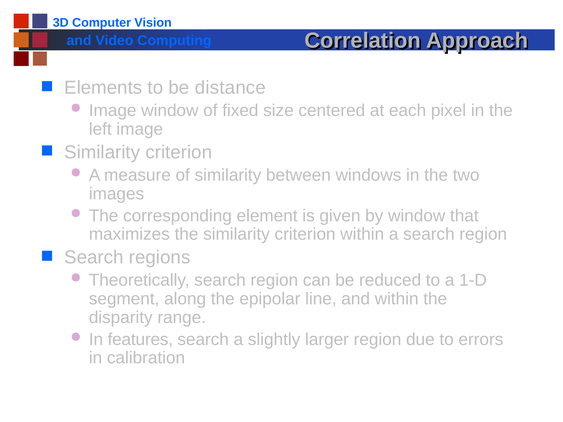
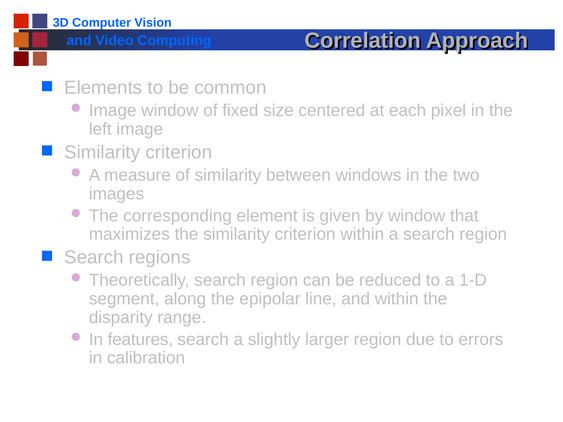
distance: distance -> common
